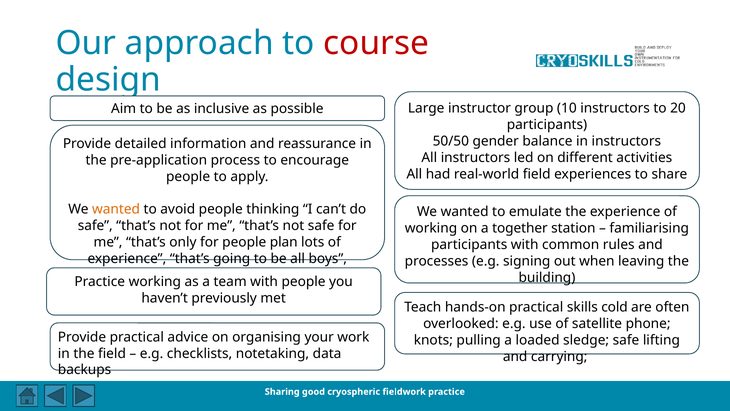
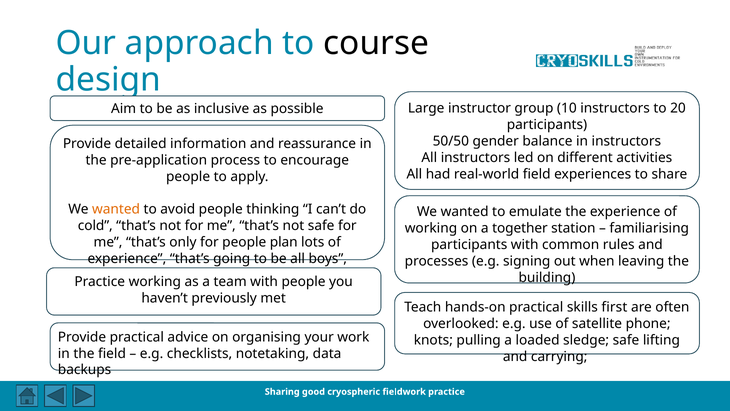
course colour: red -> black
safe at (95, 226): safe -> cold
cold: cold -> first
